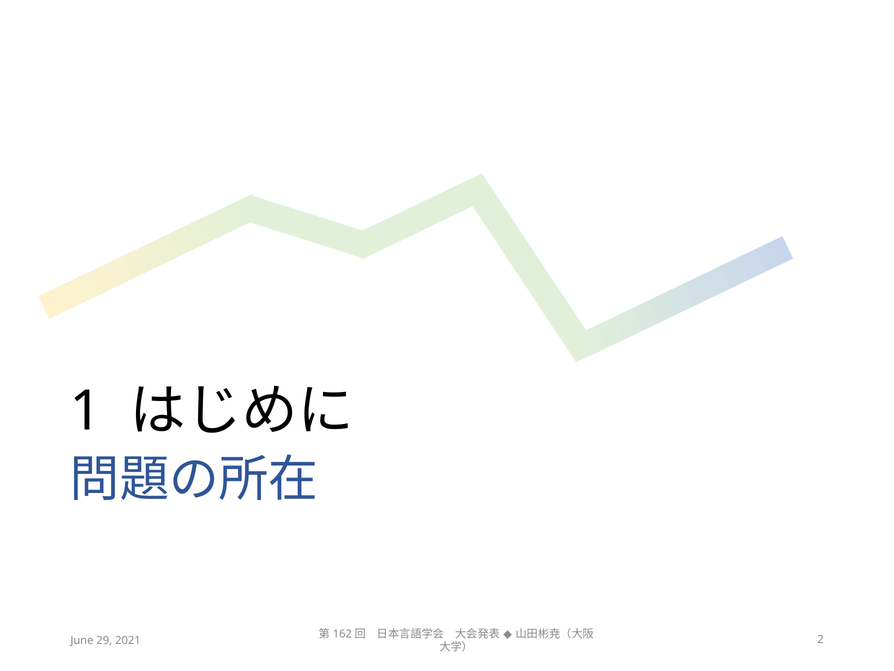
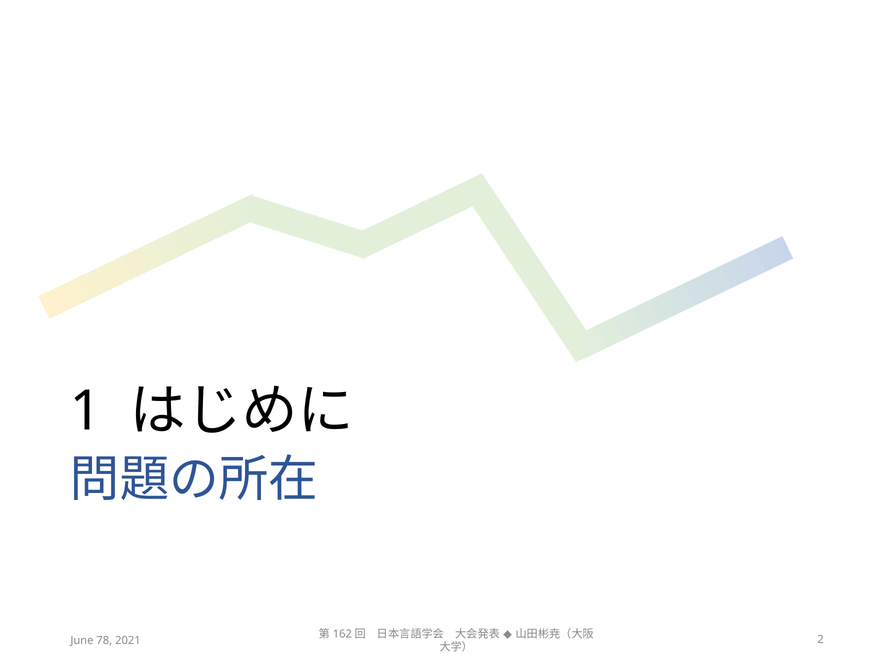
29: 29 -> 78
